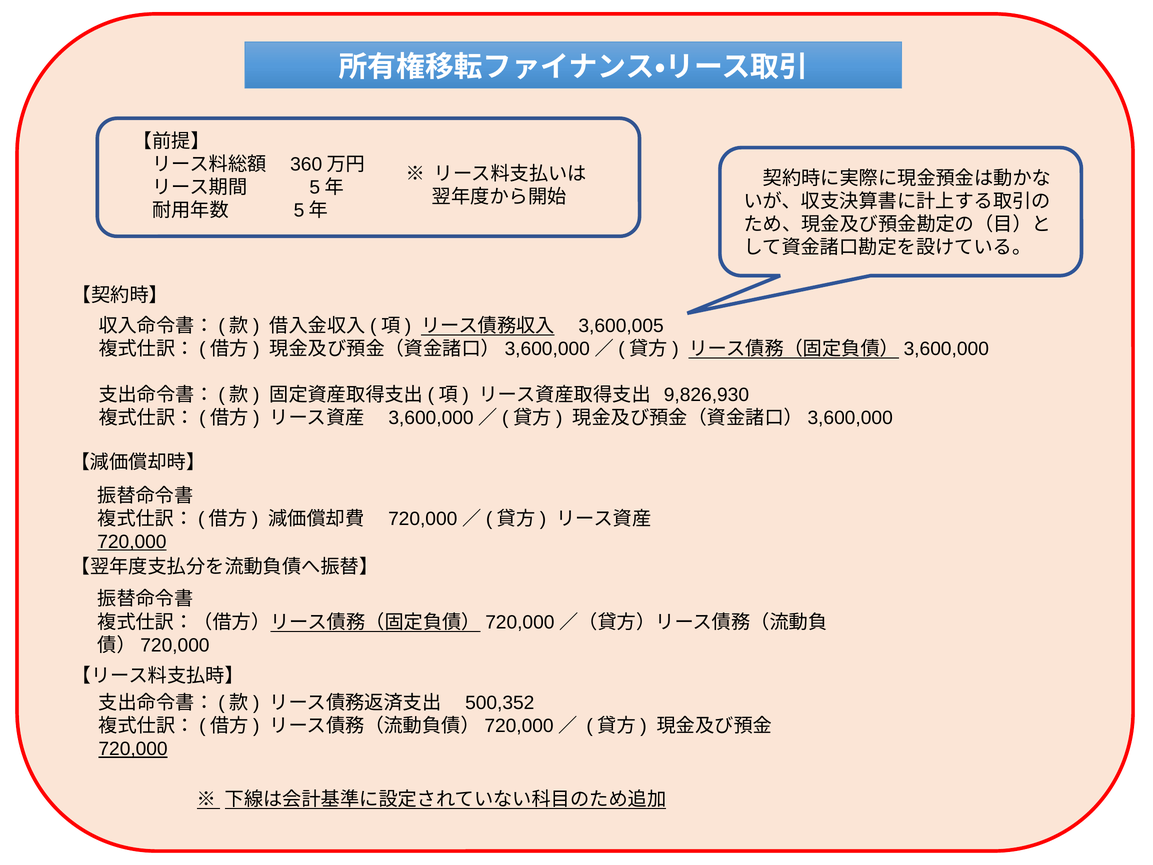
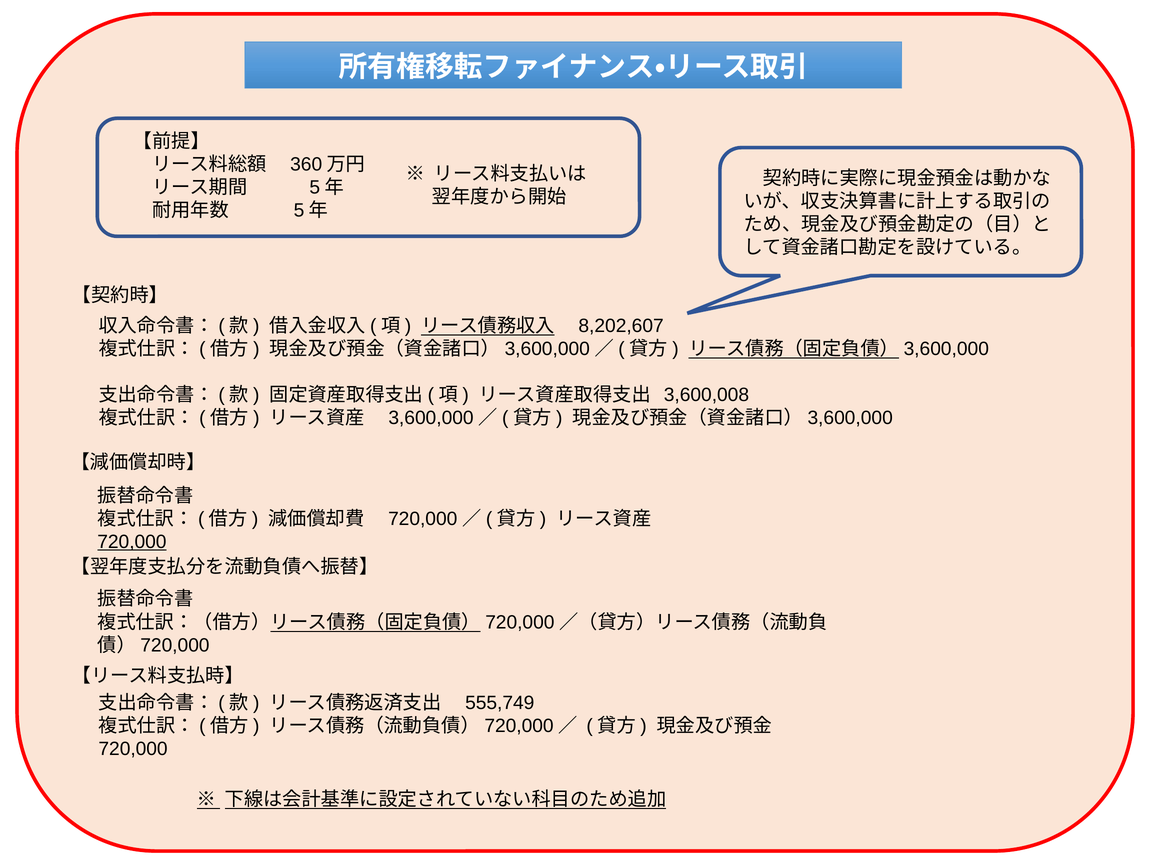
3,600,005: 3,600,005 -> 8,202,607
9,826,930: 9,826,930 -> 3,600,008
500,352: 500,352 -> 555,749
720,000 at (133, 749) underline: present -> none
